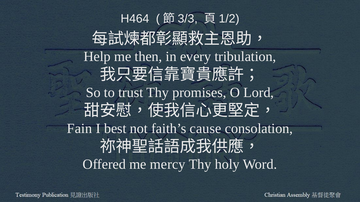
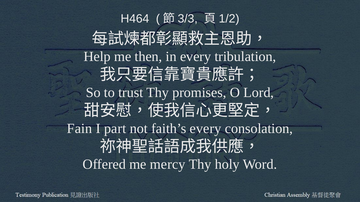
best: best -> part
faith’s cause: cause -> every
